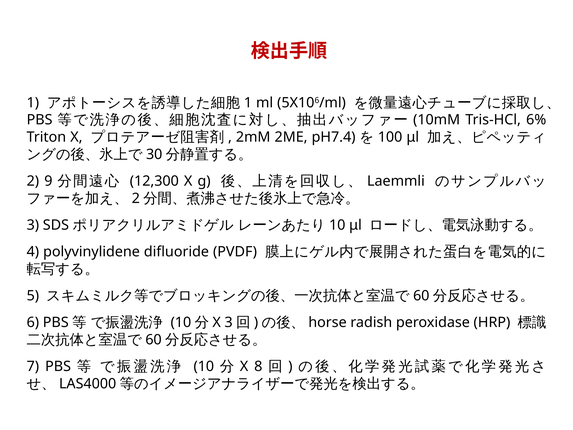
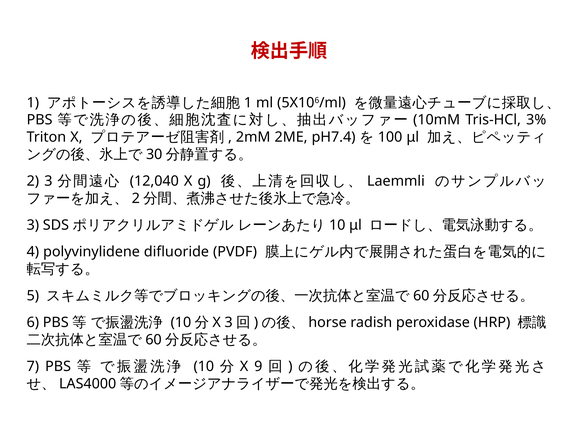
6%: 6% -> 3%
2 9: 9 -> 3
12,300: 12,300 -> 12,040
8: 8 -> 9
